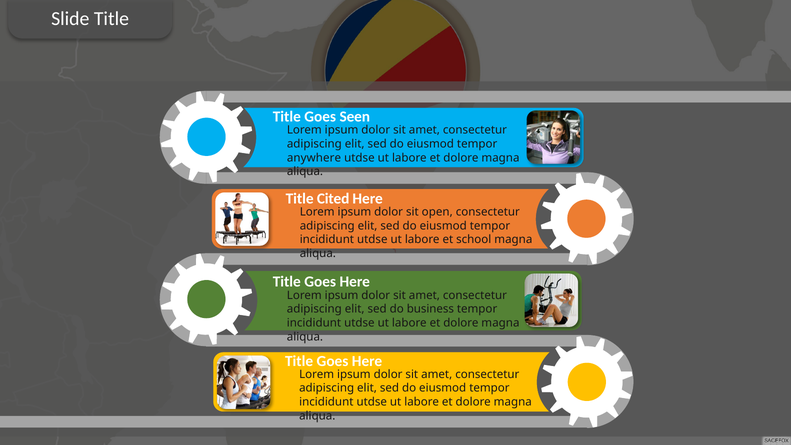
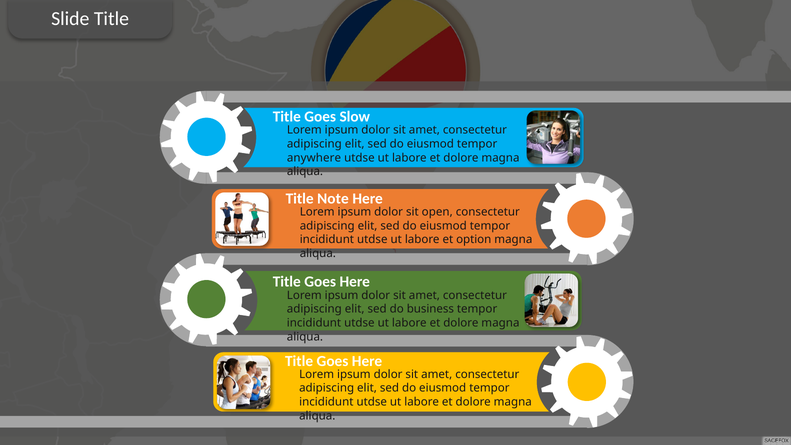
Seen: Seen -> Slow
Cited: Cited -> Note
school: school -> option
